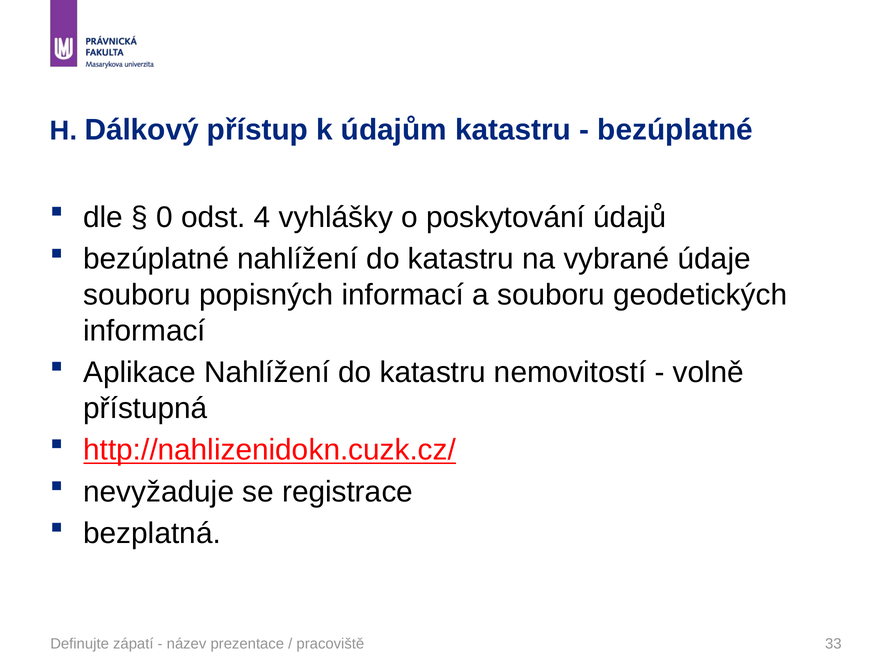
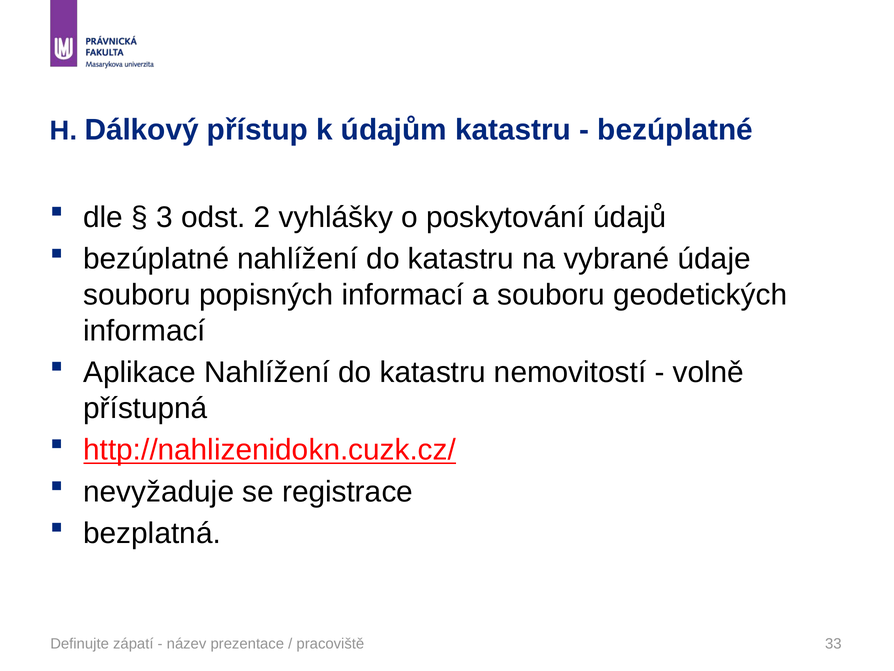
0: 0 -> 3
4: 4 -> 2
